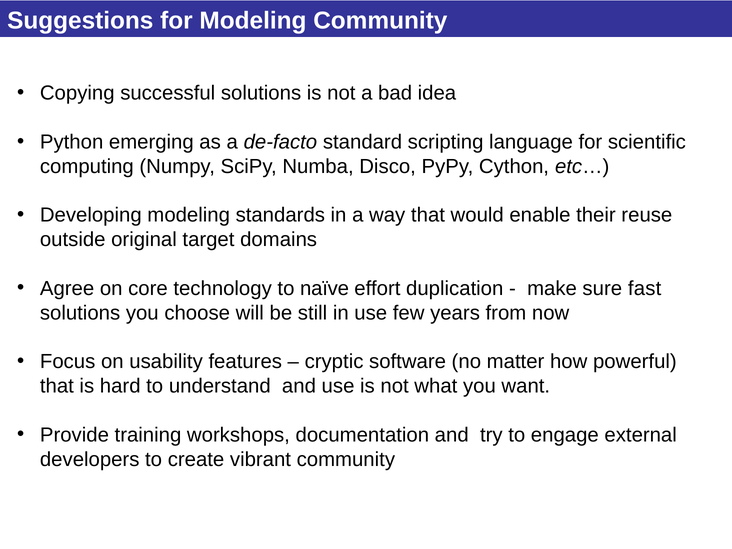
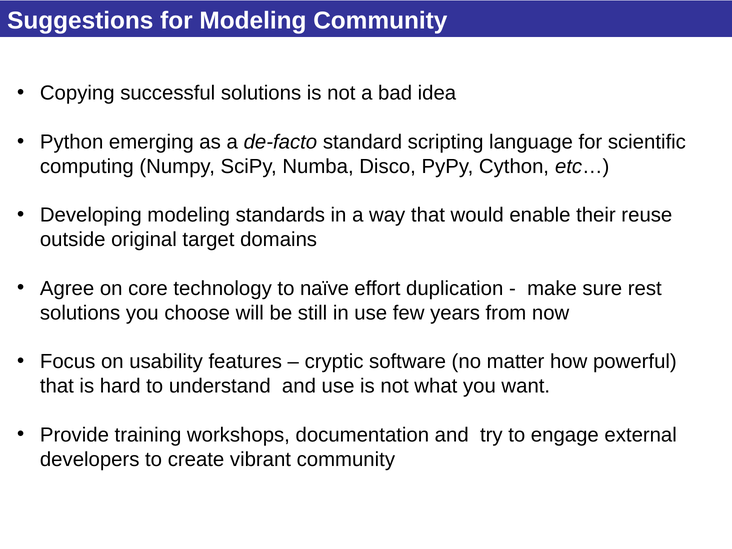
fast: fast -> rest
